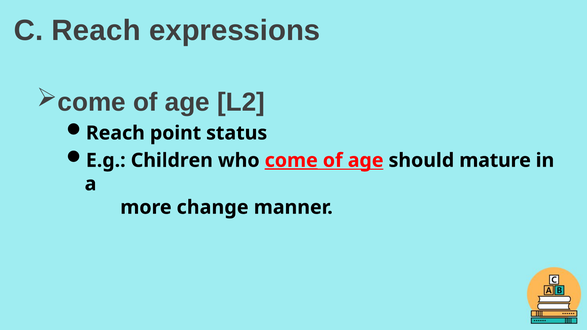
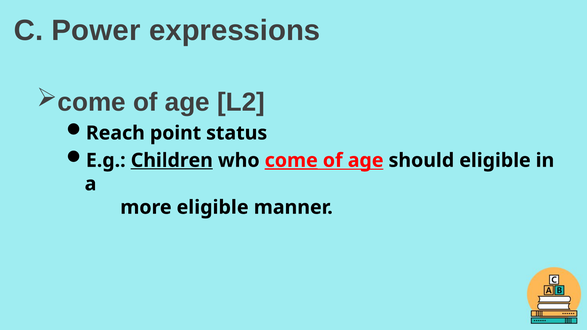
C Reach: Reach -> Power
Children underline: none -> present
should mature: mature -> eligible
more change: change -> eligible
